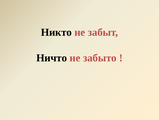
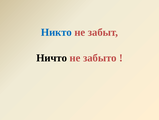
Никто colour: black -> blue
